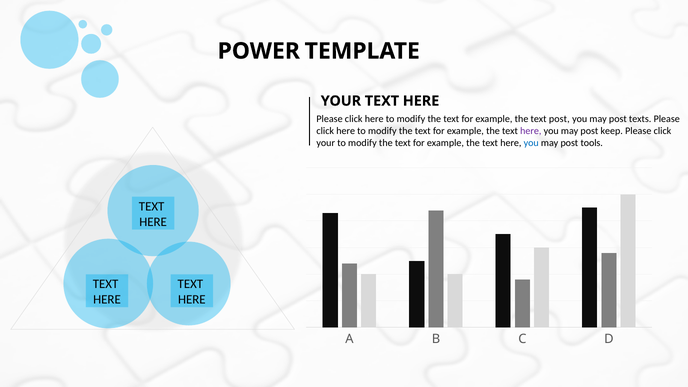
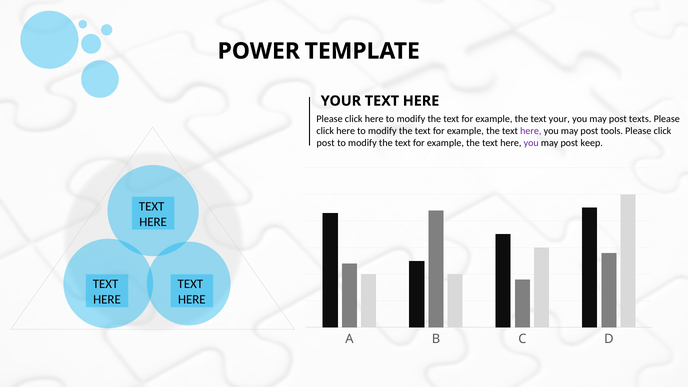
text post: post -> your
keep: keep -> tools
your at (326, 143): your -> post
you at (531, 143) colour: blue -> purple
tools: tools -> keep
